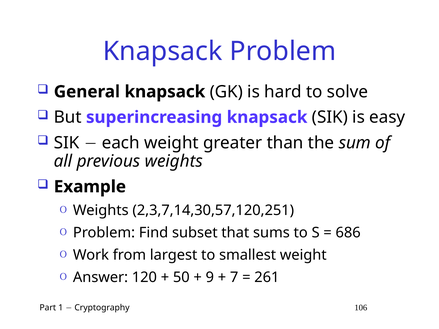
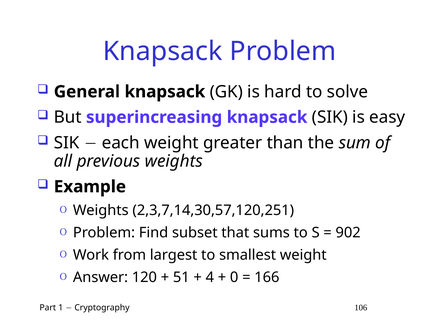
686: 686 -> 902
50: 50 -> 51
9: 9 -> 4
7: 7 -> 0
261: 261 -> 166
